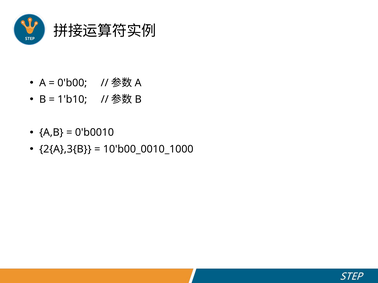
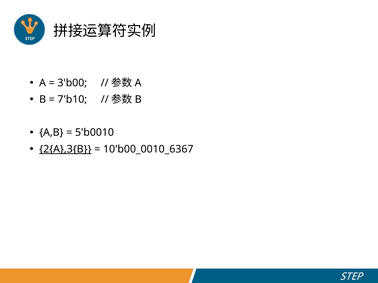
0'b00: 0'b00 -> 3'b00
1'b10: 1'b10 -> 7'b10
0'b0010: 0'b0010 -> 5'b0010
2{A},3{B underline: none -> present
10'b00_0010_1000: 10'b00_0010_1000 -> 10'b00_0010_6367
